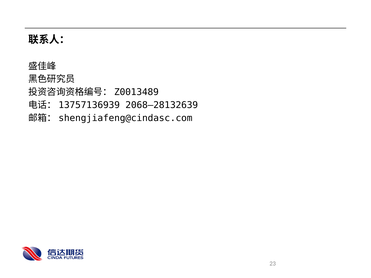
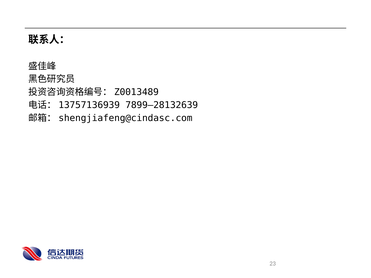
2068—28132639: 2068—28132639 -> 7899—28132639
